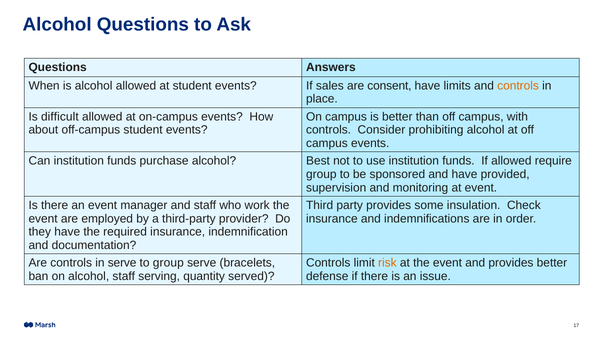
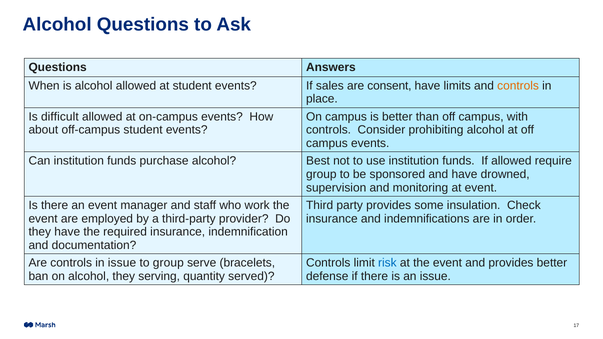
provided: provided -> drowned
in serve: serve -> issue
risk colour: orange -> blue
alcohol staff: staff -> they
